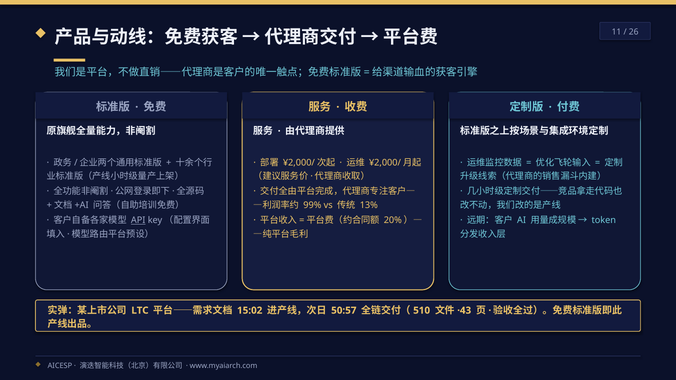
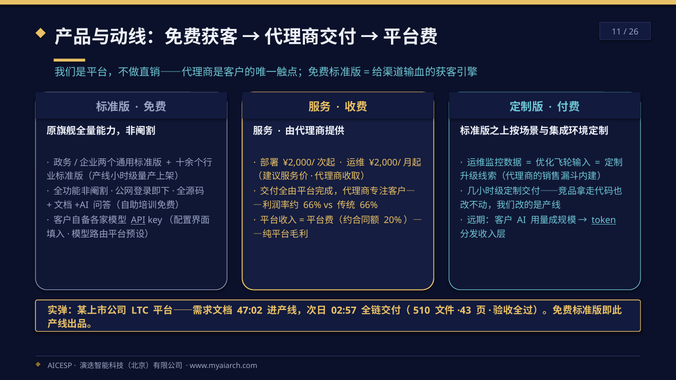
99% at (312, 205): 99% -> 66%
13% at (369, 205): 13% -> 66%
token underline: none -> present
15:02: 15:02 -> 47:02
50:57: 50:57 -> 02:57
